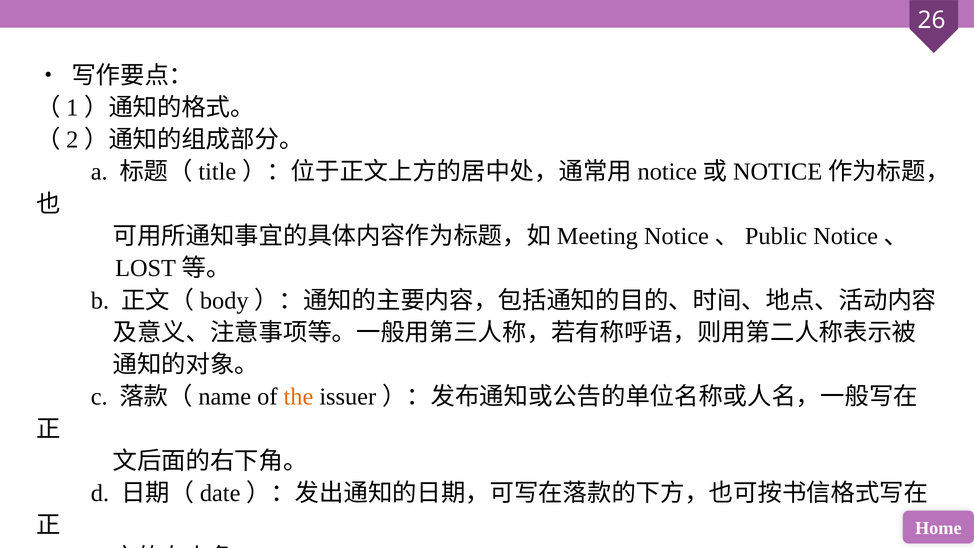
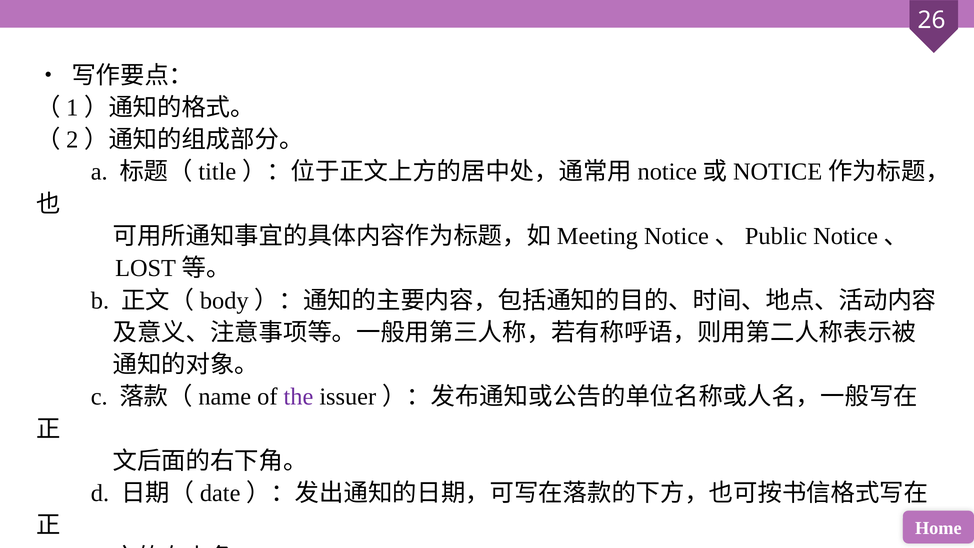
the colour: orange -> purple
